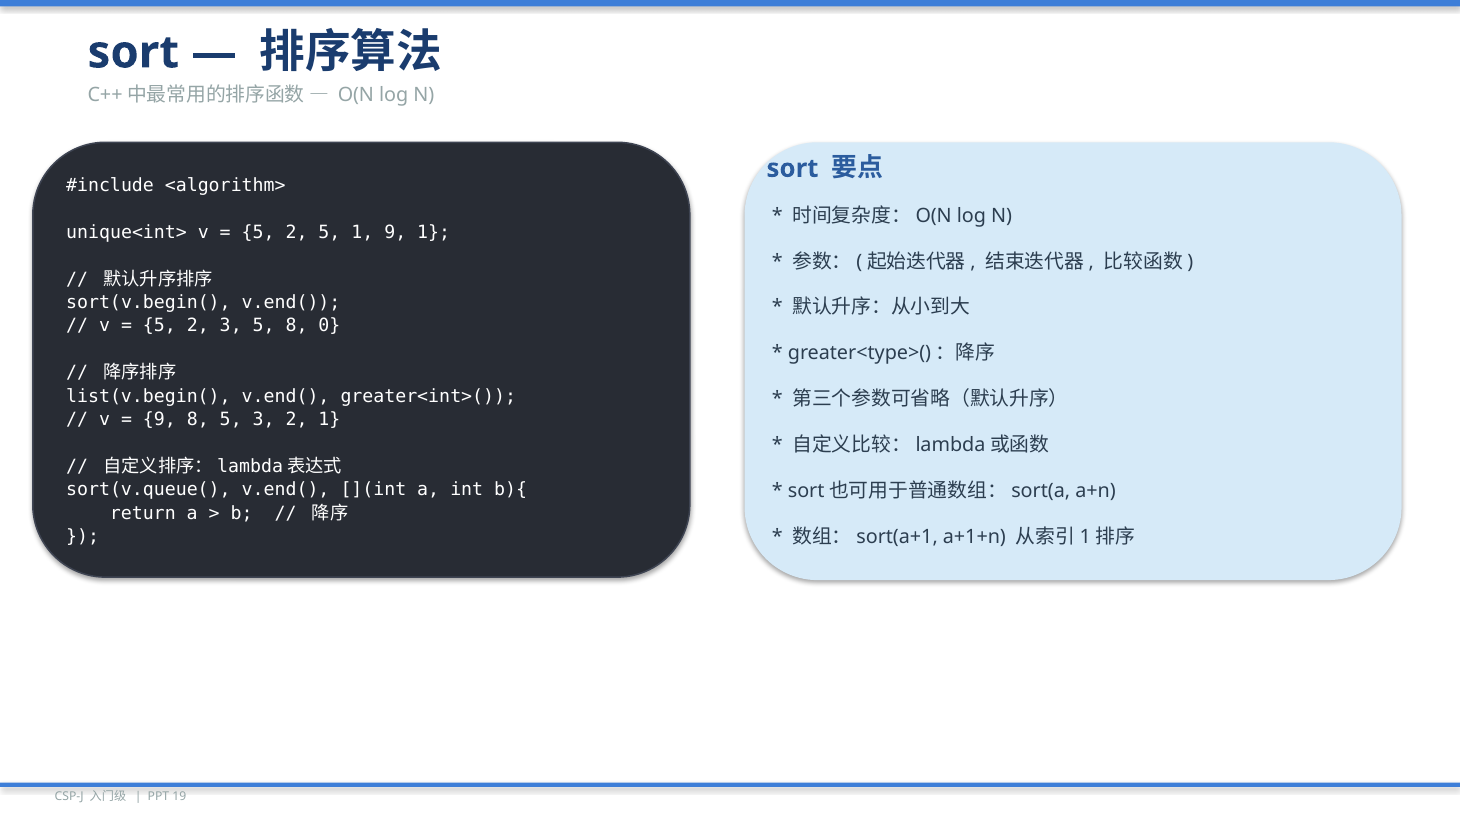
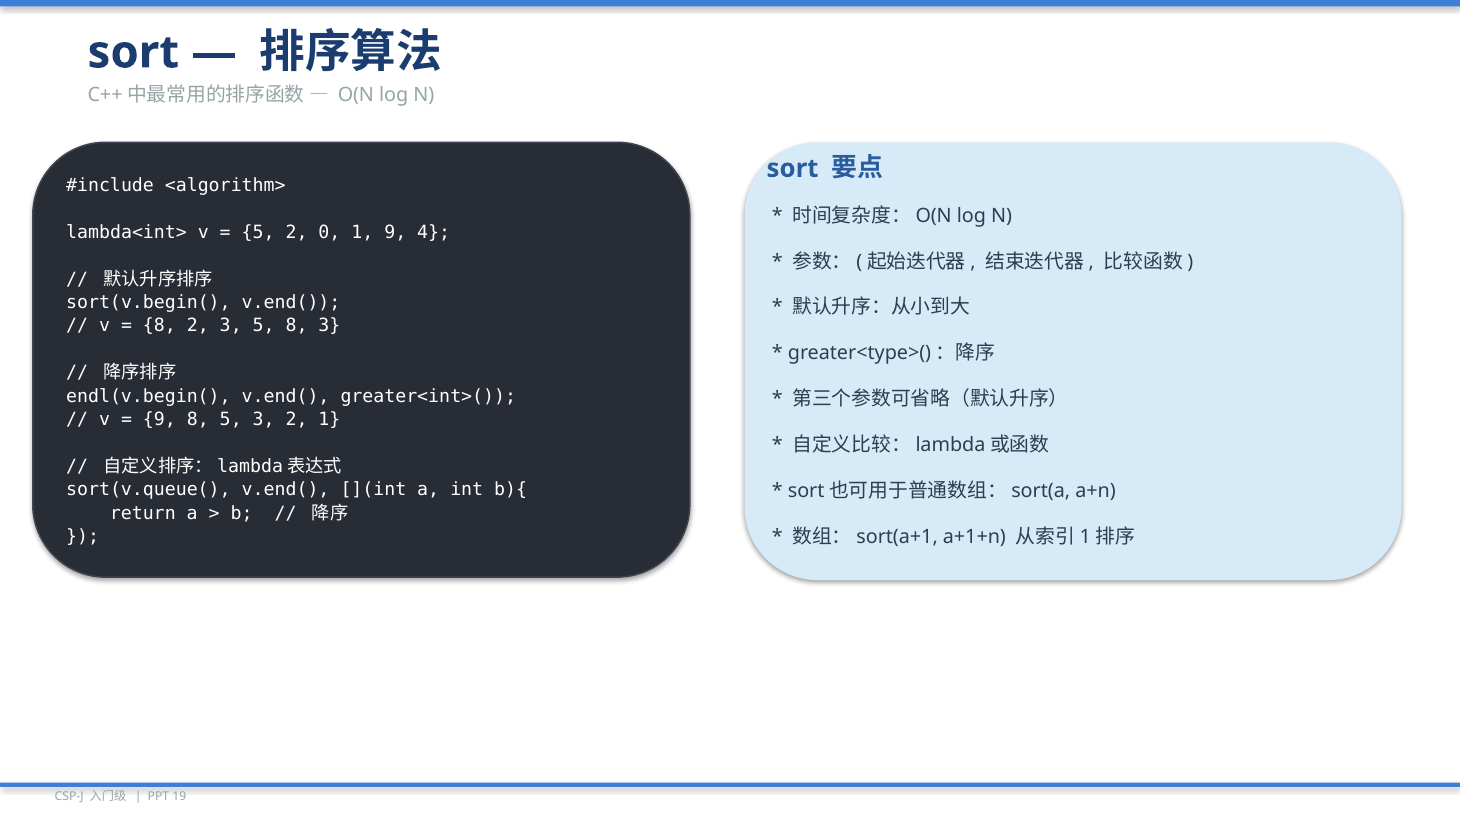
unique<int>: unique<int> -> lambda<int>
2 5: 5 -> 0
9 1: 1 -> 4
5 at (159, 326): 5 -> 8
8 0: 0 -> 3
list(v.begin(: list(v.begin( -> endl(v.begin(
